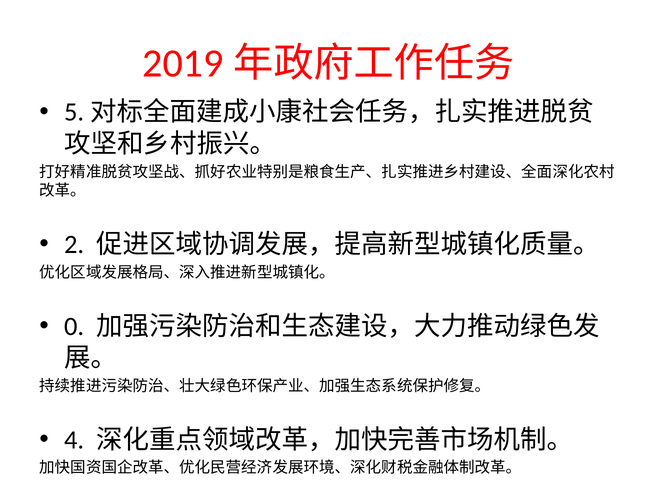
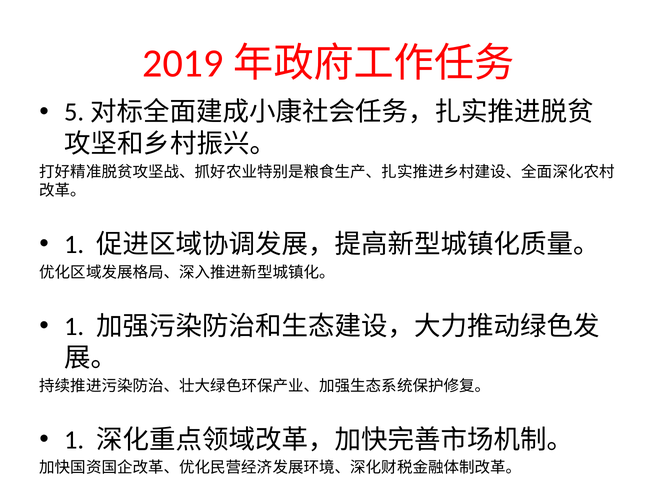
2 at (74, 244): 2 -> 1
0 at (74, 326): 0 -> 1
4 at (74, 440): 4 -> 1
